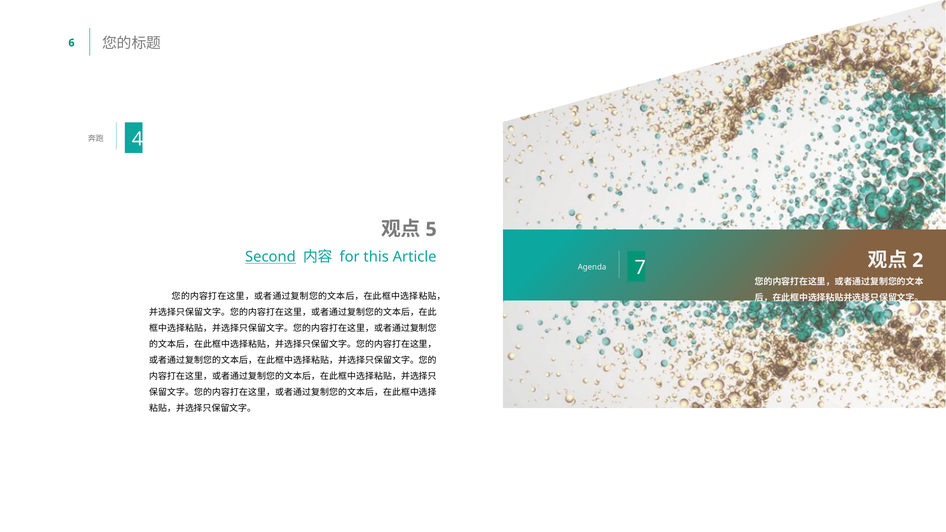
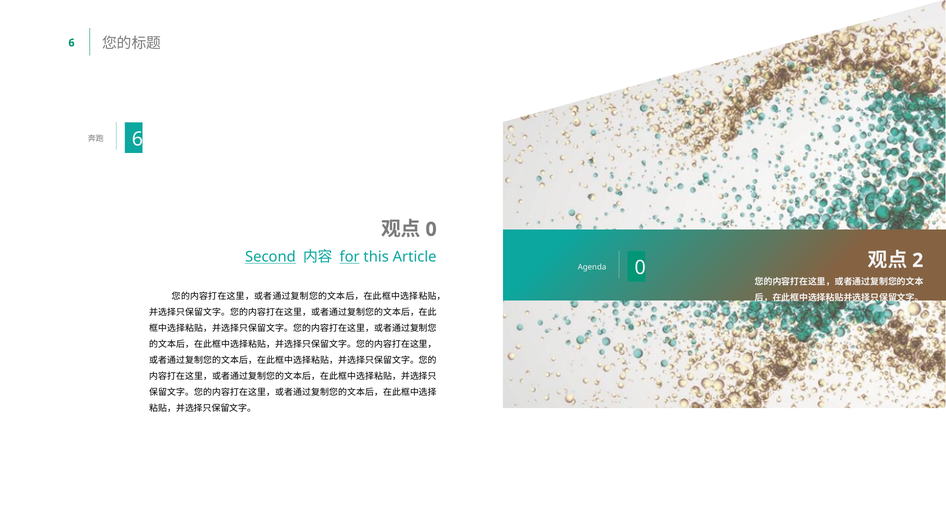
4 at (137, 139): 4 -> 6
5 at (431, 229): 5 -> 0
for underline: none -> present
Agenda 7: 7 -> 0
